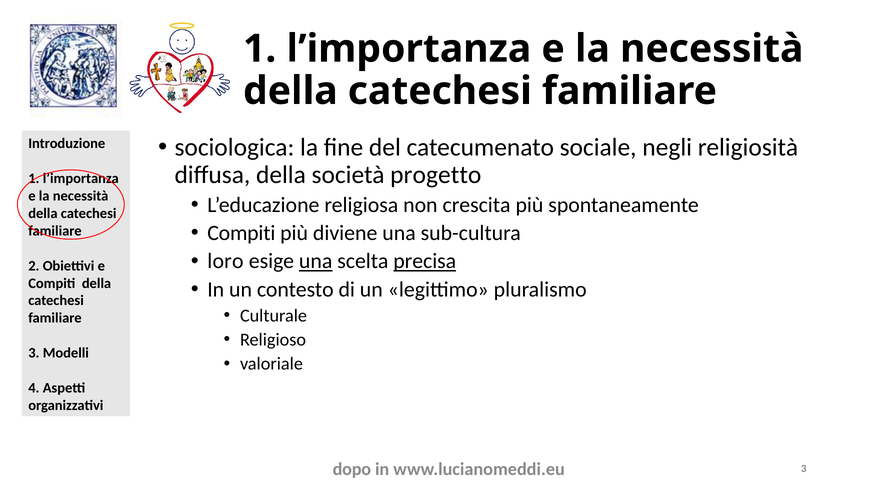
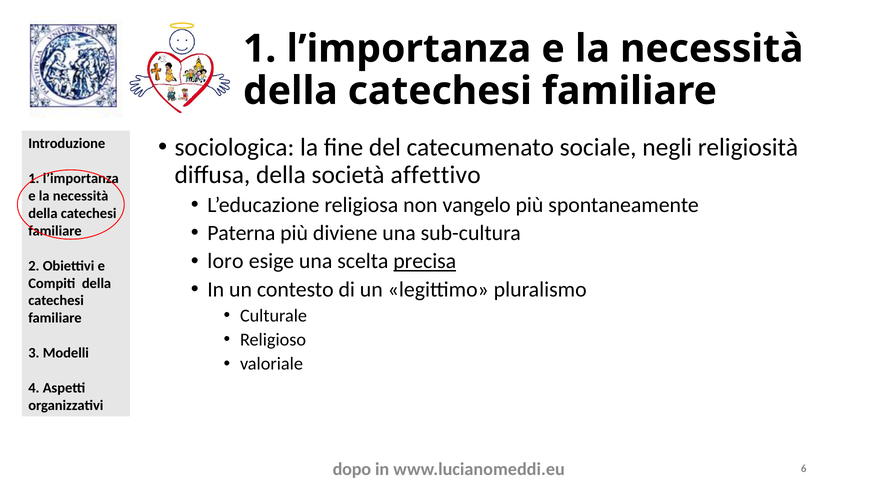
progetto: progetto -> affettivo
crescita: crescita -> vangelo
Compiti at (241, 233): Compiti -> Paterna
una at (316, 261) underline: present -> none
www.lucianomeddi.eu 3: 3 -> 6
